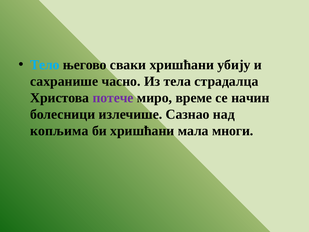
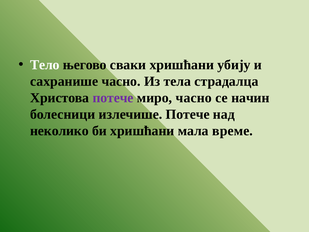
Тело colour: light blue -> white
миро време: време -> часно
излечише Сазнао: Сазнао -> Потече
копљима: копљима -> неколико
многи: многи -> време
